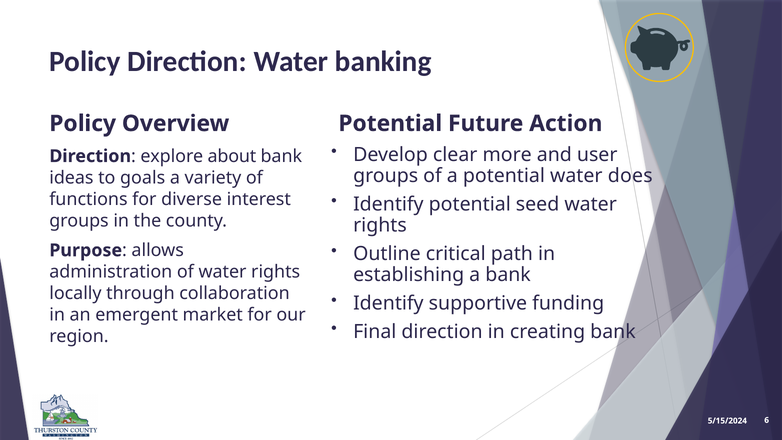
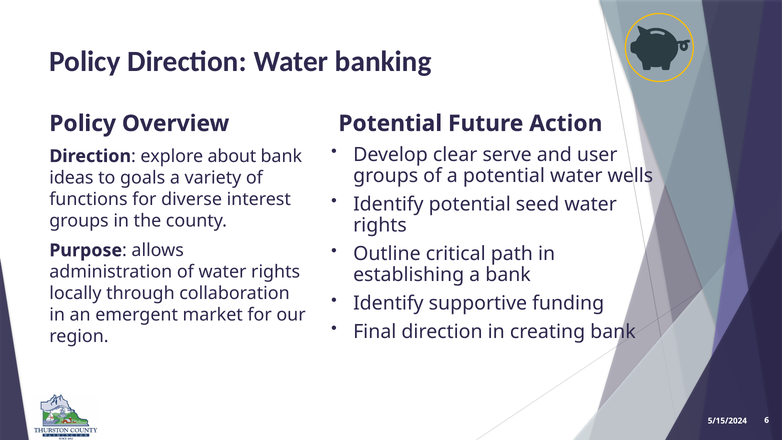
more: more -> serve
does: does -> wells
